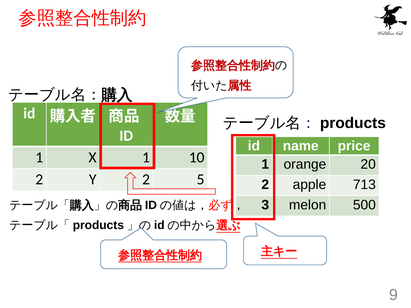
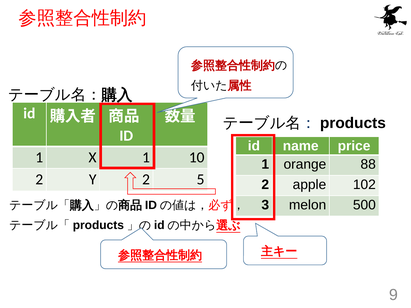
20: 20 -> 88
713: 713 -> 102
